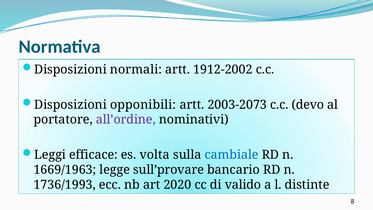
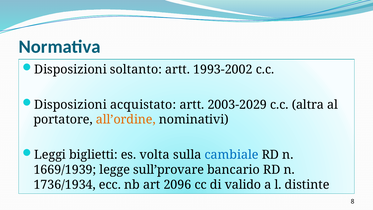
normali: normali -> soltanto
1912-2002: 1912-2002 -> 1993-2002
opponibili: opponibili -> acquistato
2003-2073: 2003-2073 -> 2003-2029
devo: devo -> altra
all’ordine colour: purple -> orange
efficace: efficace -> biglietti
1669/1963: 1669/1963 -> 1669/1939
1736/1993: 1736/1993 -> 1736/1934
2020: 2020 -> 2096
